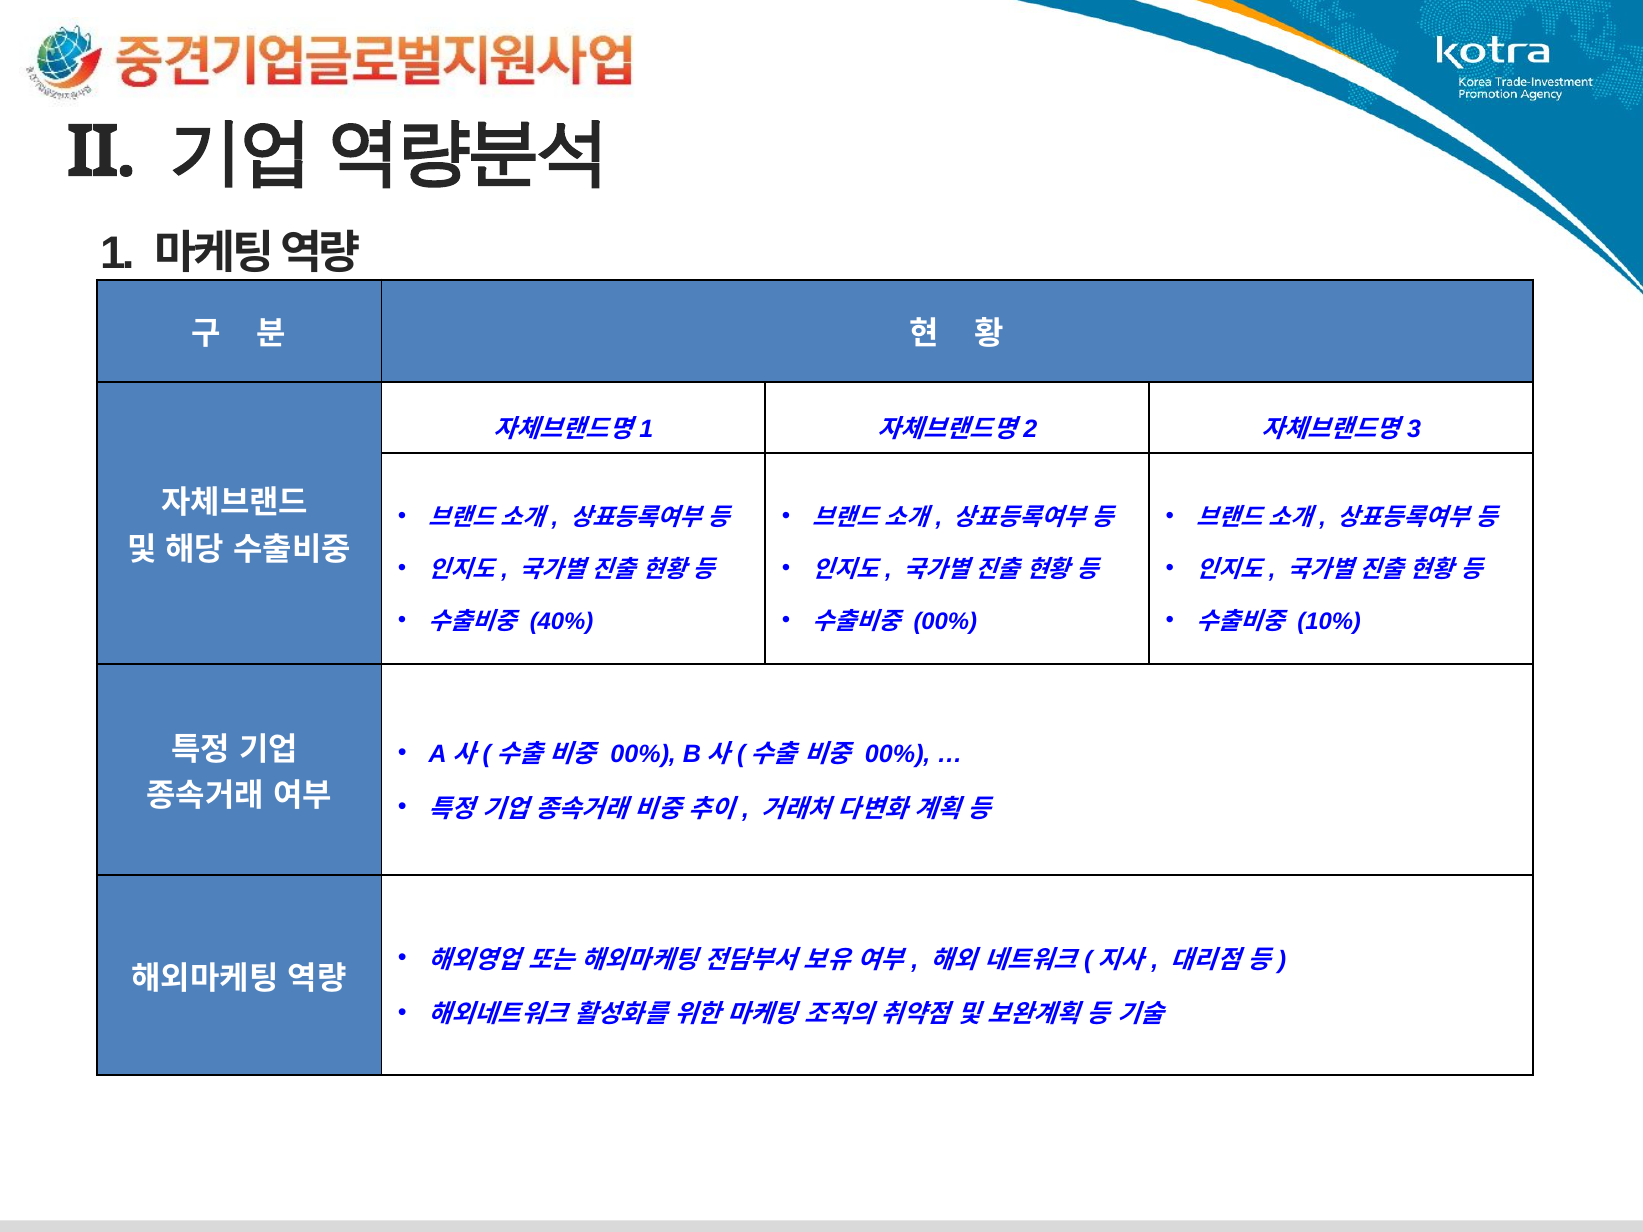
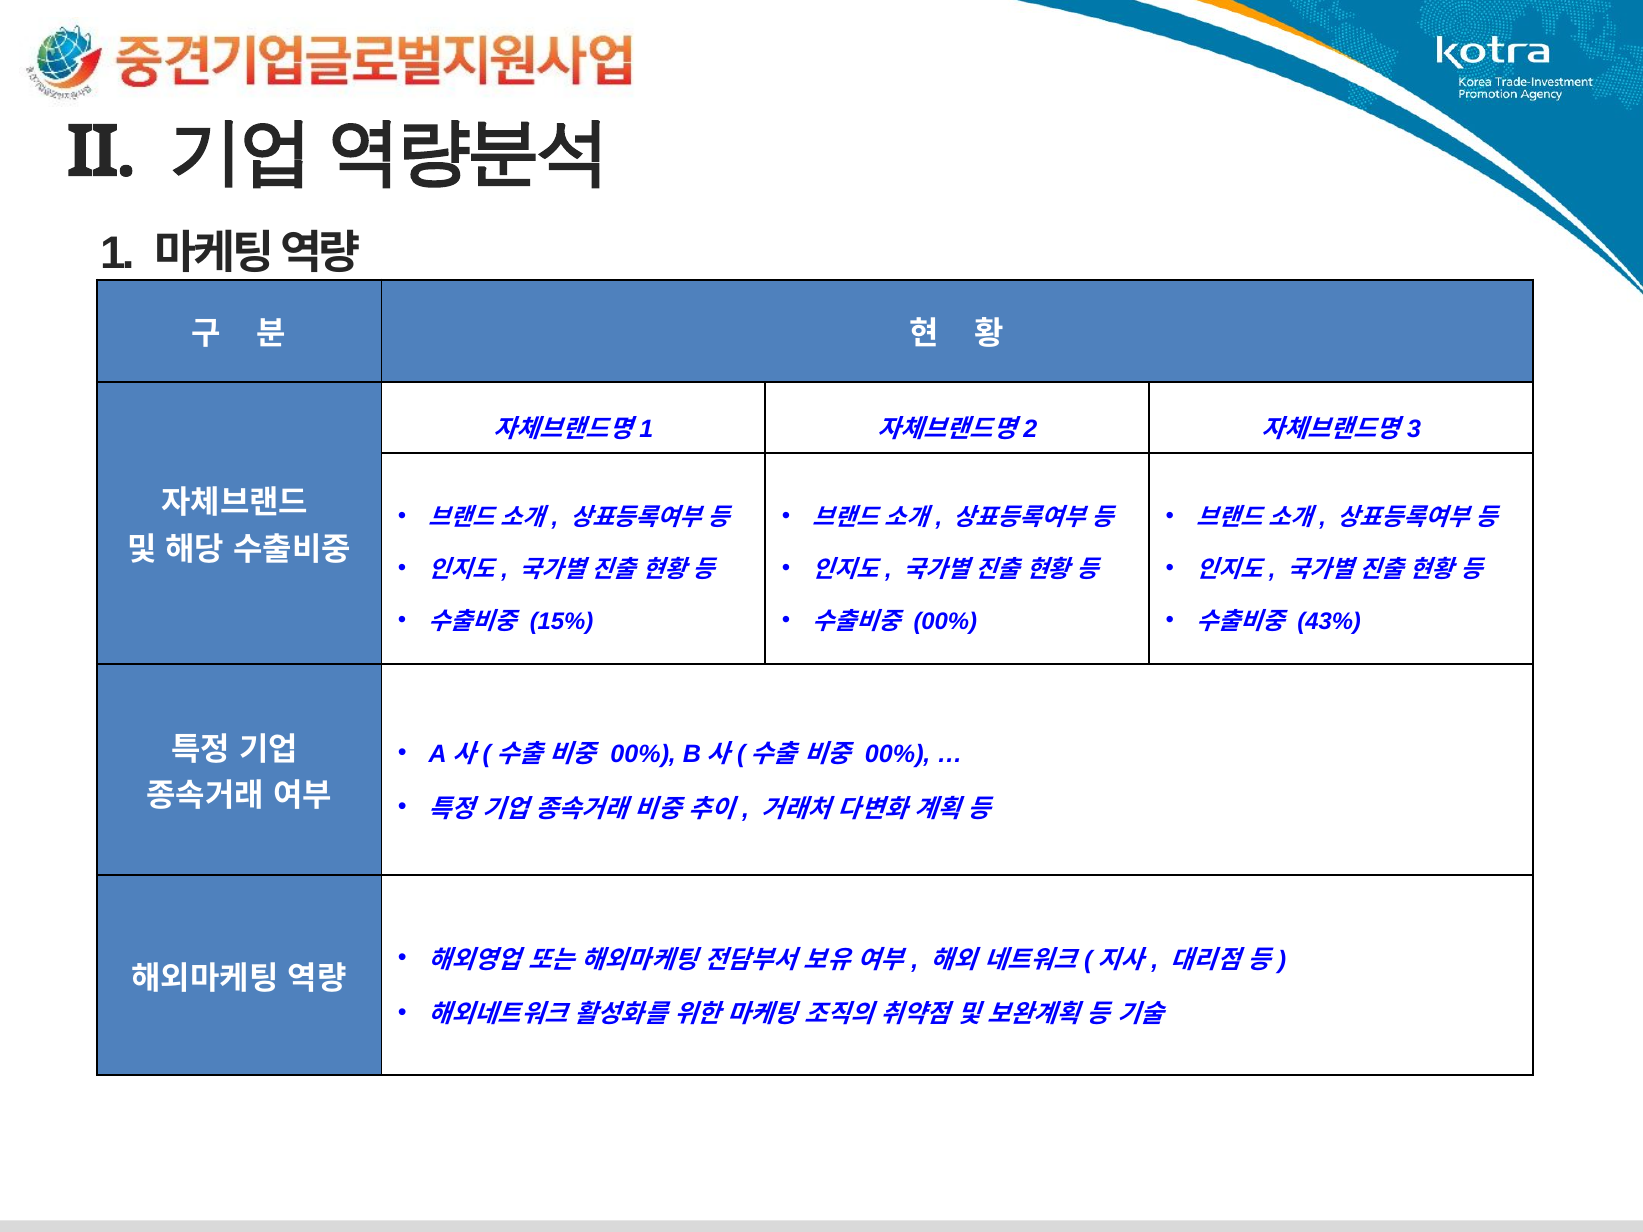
40%: 40% -> 15%
10%: 10% -> 43%
